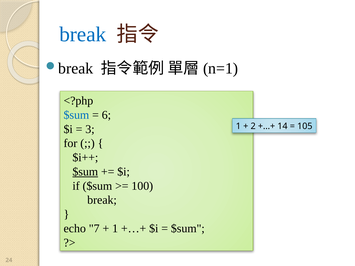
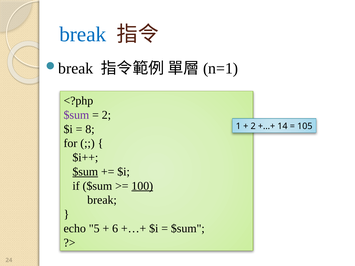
$sum at (76, 115) colour: blue -> purple
6 at (106, 115): 6 -> 2
3: 3 -> 8
100 underline: none -> present
7: 7 -> 5
1 at (115, 229): 1 -> 6
